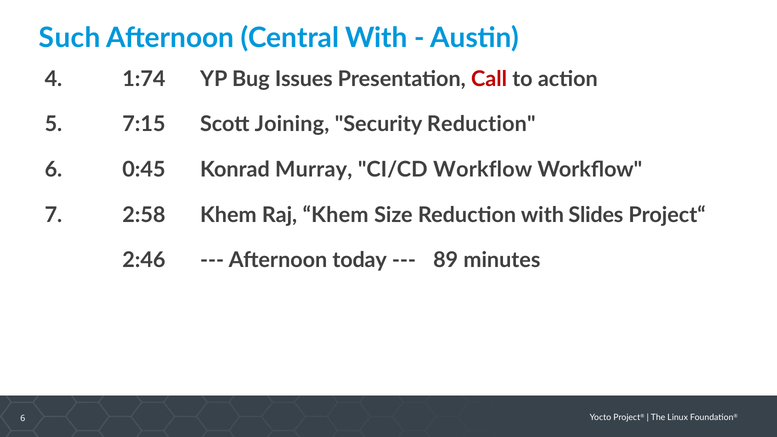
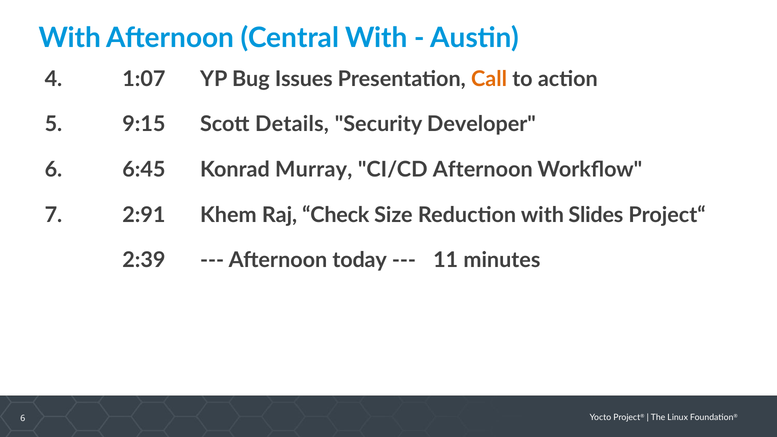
Such at (70, 38): Such -> With
1:74: 1:74 -> 1:07
Call colour: red -> orange
7:15: 7:15 -> 9:15
Joining: Joining -> Details
Security Reduction: Reduction -> Developer
0:45: 0:45 -> 6:45
CI/CD Workflow: Workflow -> Afternoon
2:58: 2:58 -> 2:91
Raj Khem: Khem -> Check
2:46: 2:46 -> 2:39
89: 89 -> 11
